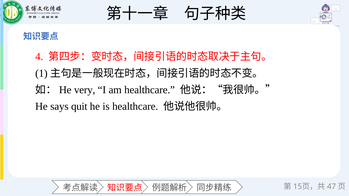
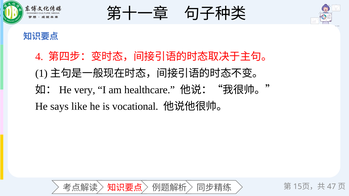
quit: quit -> like
is healthcare: healthcare -> vocational
